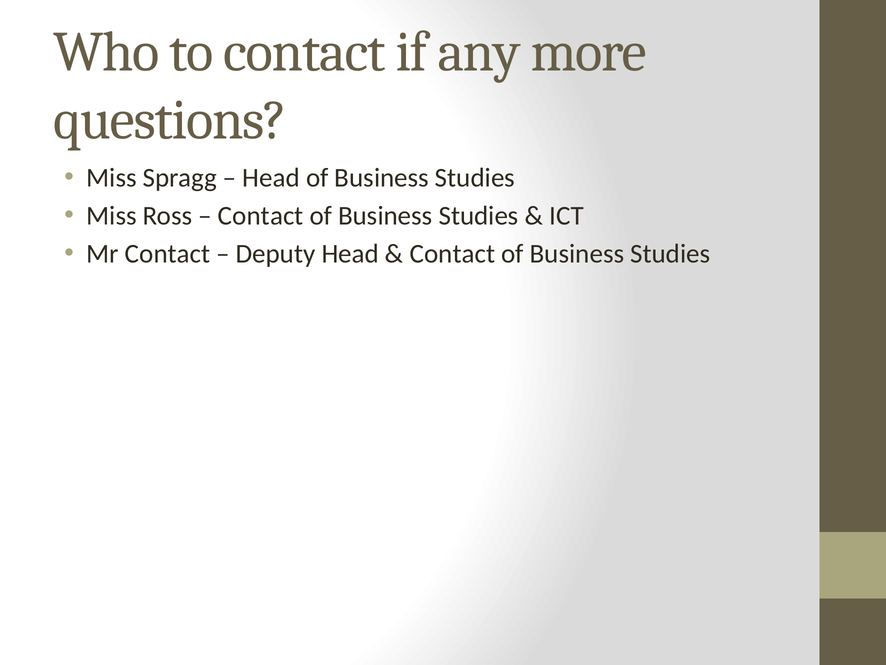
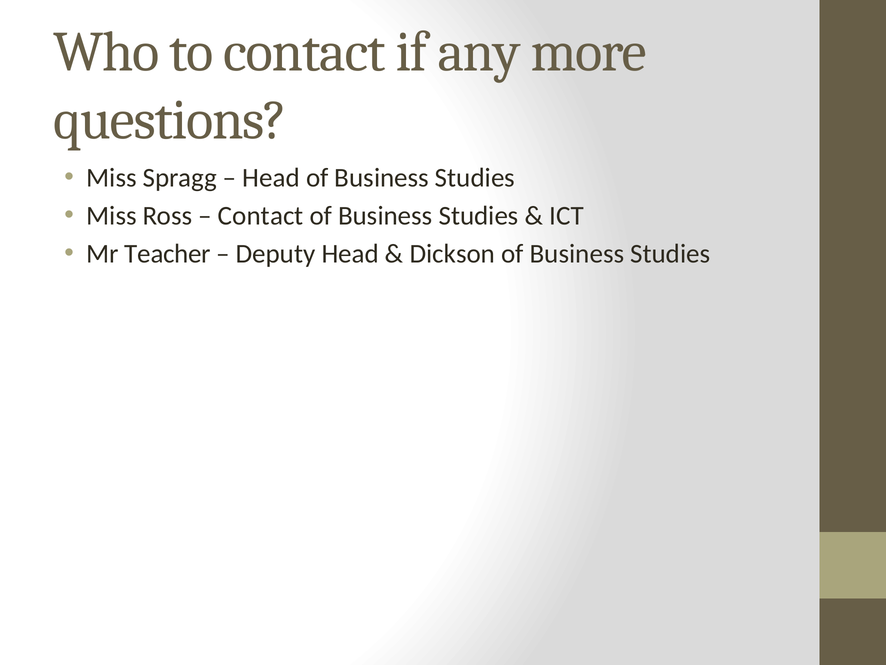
Mr Contact: Contact -> Teacher
Contact at (452, 253): Contact -> Dickson
